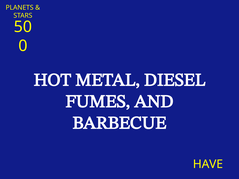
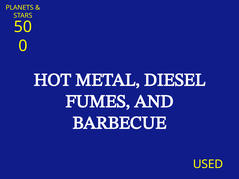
HAVE: HAVE -> USED
